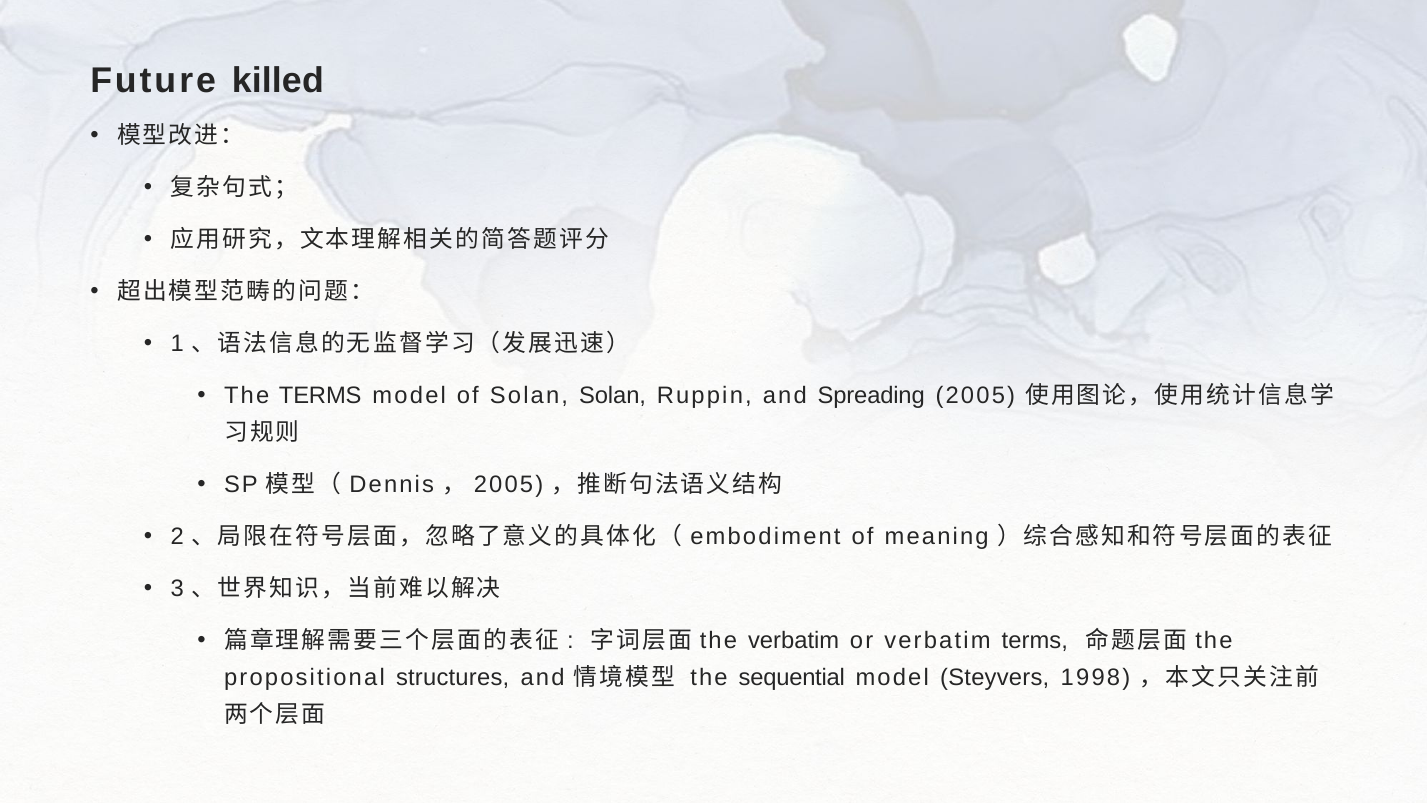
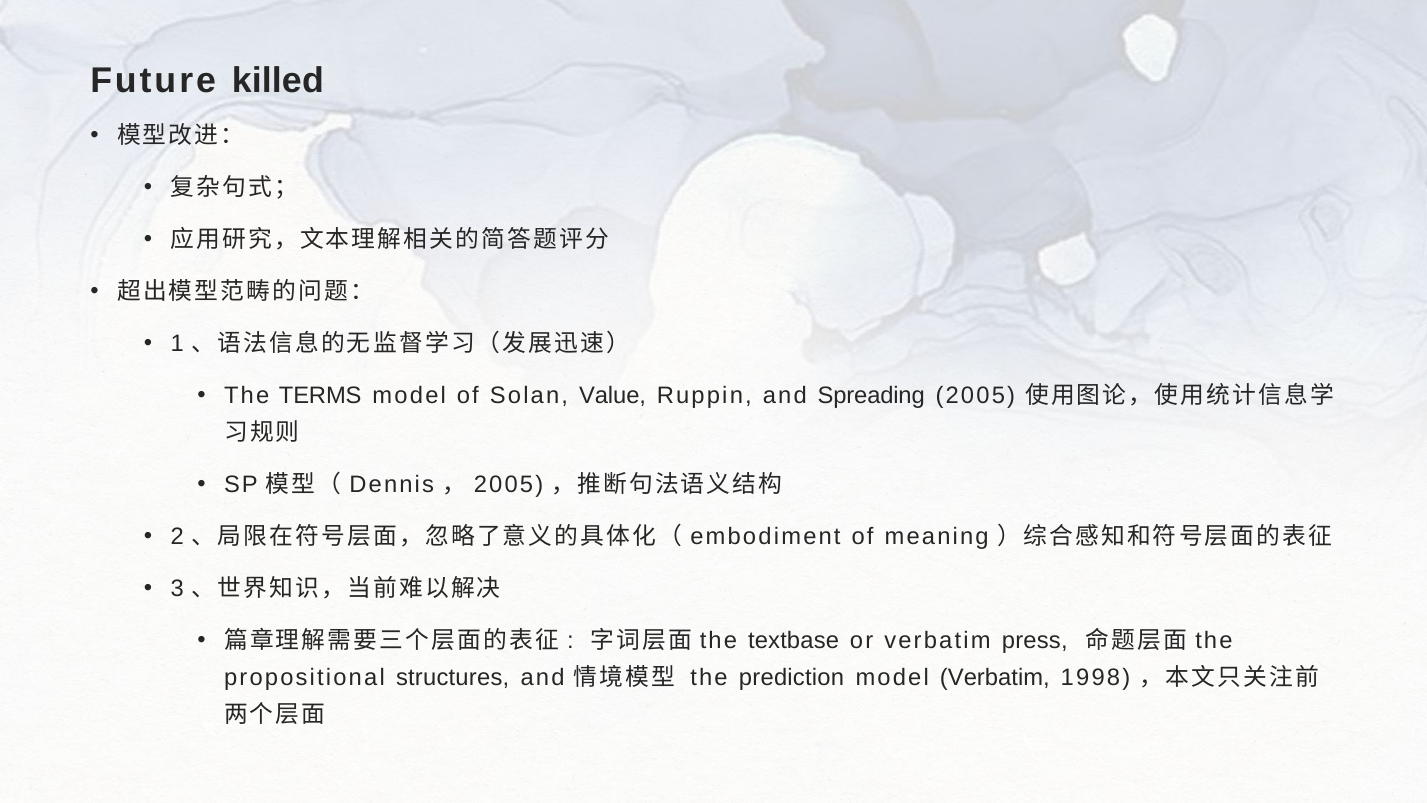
Solan Solan: Solan -> Value
the verbatim: verbatim -> textbase
verbatim terms: terms -> press
sequential: sequential -> prediction
model Steyvers: Steyvers -> Verbatim
